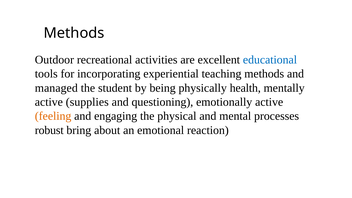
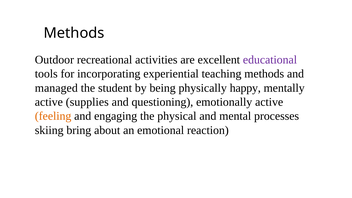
educational colour: blue -> purple
health: health -> happy
robust: robust -> skiing
